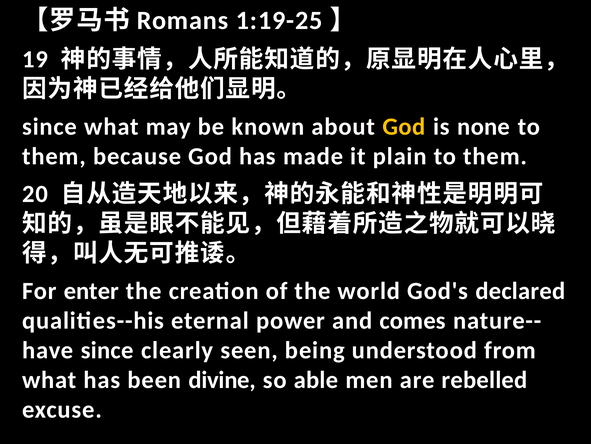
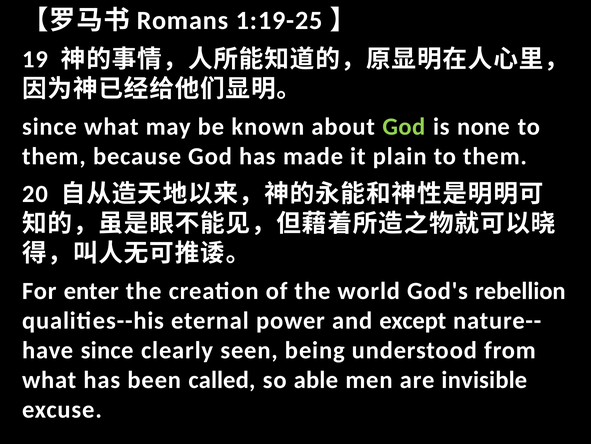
God at (404, 127) colour: yellow -> light green
declared: declared -> rebellion
comes: comes -> except
divine: divine -> called
rebelled: rebelled -> invisible
